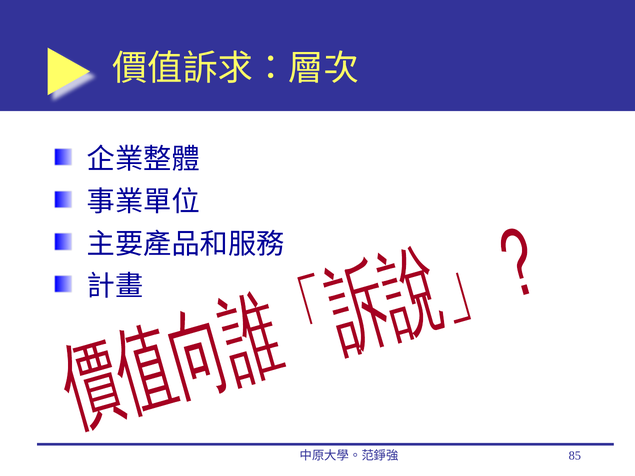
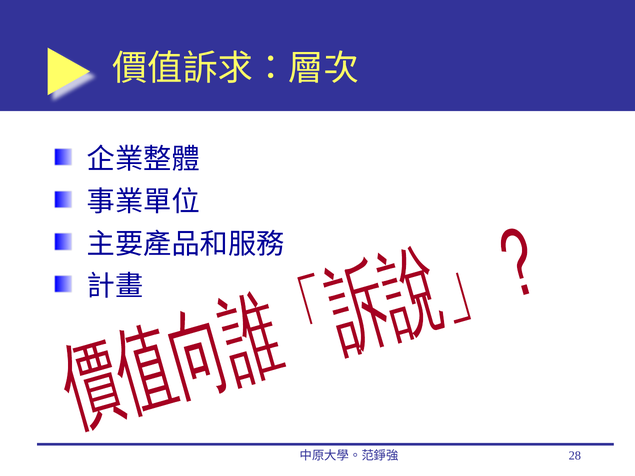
85: 85 -> 28
